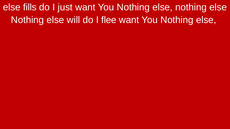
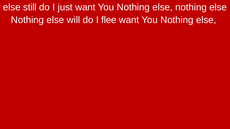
fills: fills -> still
